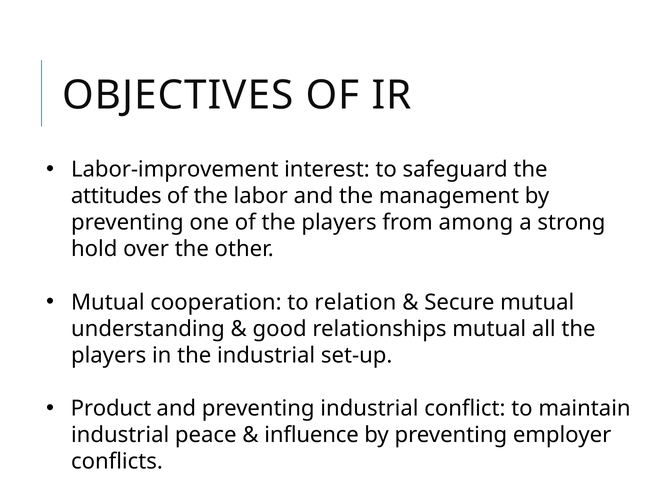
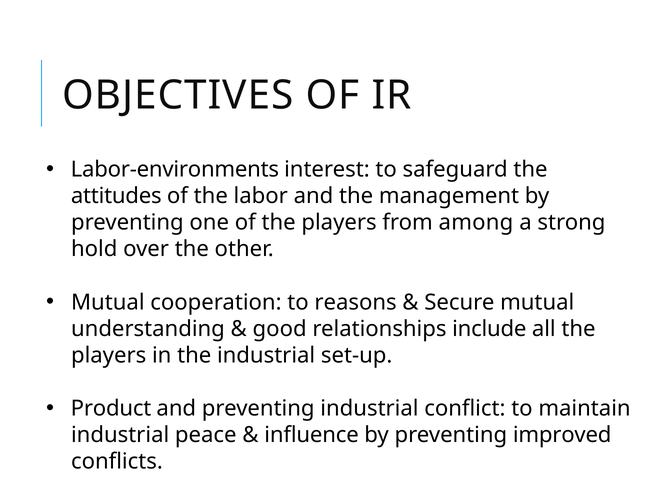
Labor-improvement: Labor-improvement -> Labor-environments
relation: relation -> reasons
relationships mutual: mutual -> include
employer: employer -> improved
